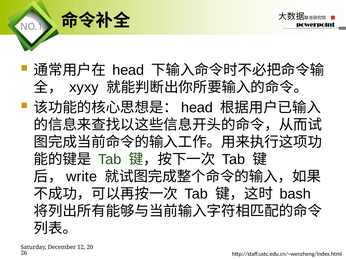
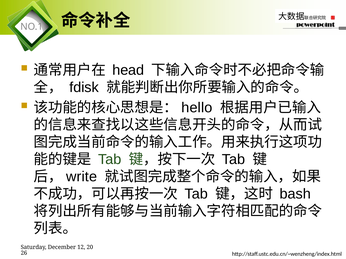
xyxy: xyxy -> fdisk
head at (197, 108): head -> hello
